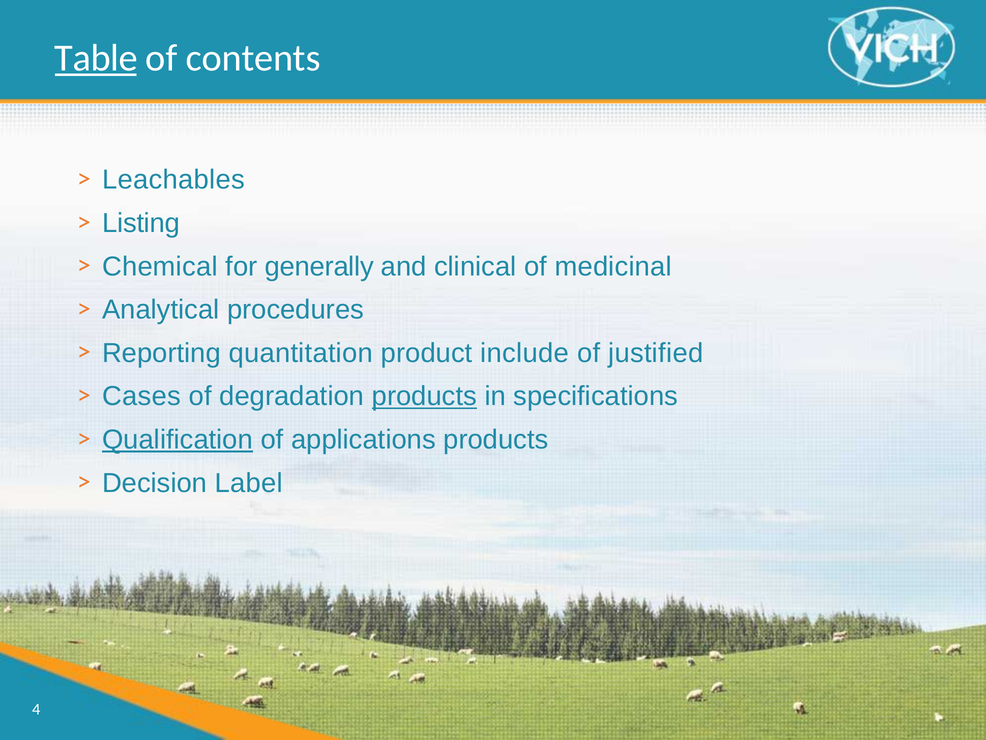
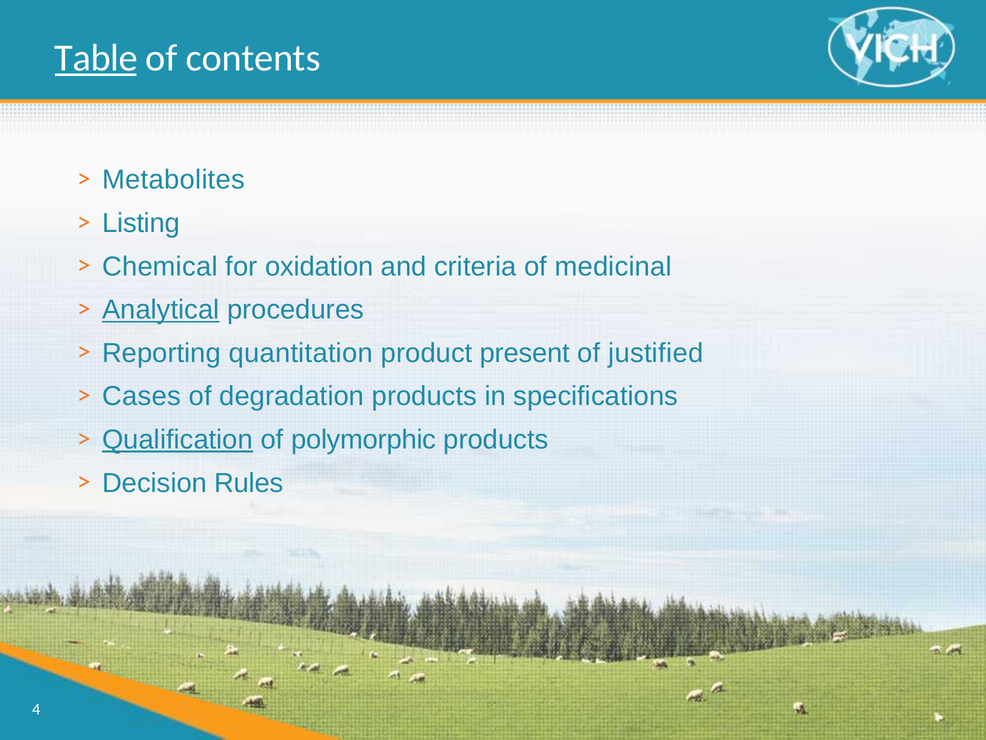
Leachables: Leachables -> Metabolites
generally: generally -> oxidation
clinical: clinical -> criteria
Analytical underline: none -> present
include: include -> present
products at (424, 396) underline: present -> none
applications: applications -> polymorphic
Label: Label -> Rules
